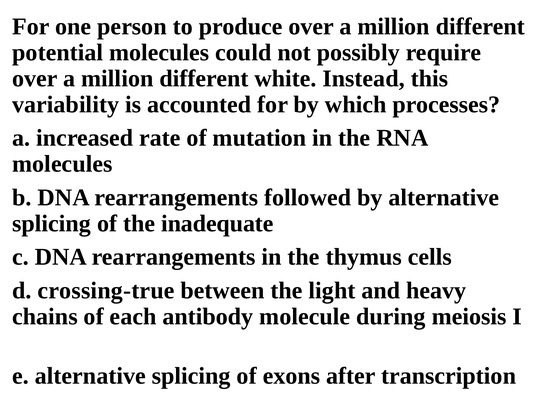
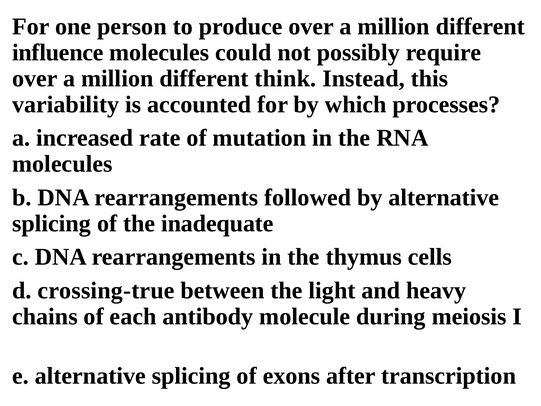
potential: potential -> influence
white: white -> think
